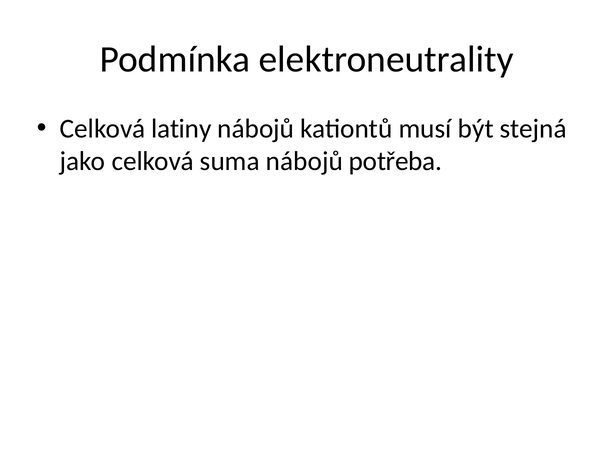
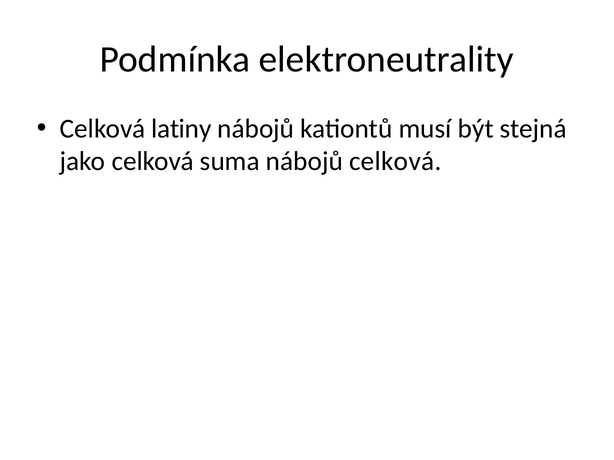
nábojů potřeba: potřeba -> celková
